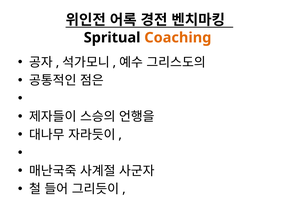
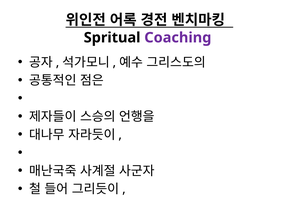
Coaching colour: orange -> purple
